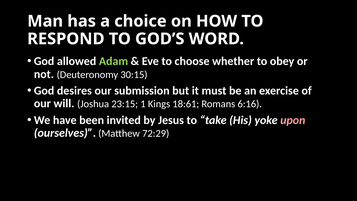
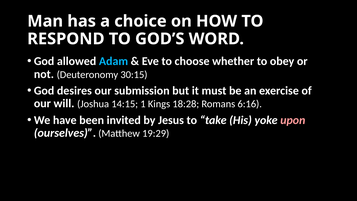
Adam colour: light green -> light blue
23:15: 23:15 -> 14:15
18:61: 18:61 -> 18:28
72:29: 72:29 -> 19:29
